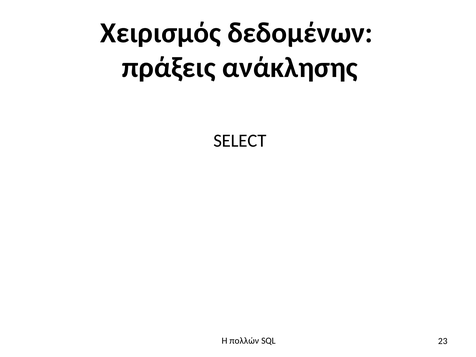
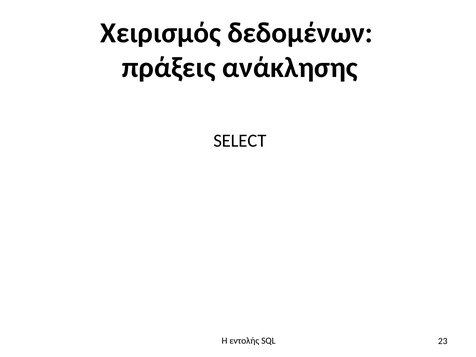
πολλών: πολλών -> εντολής
